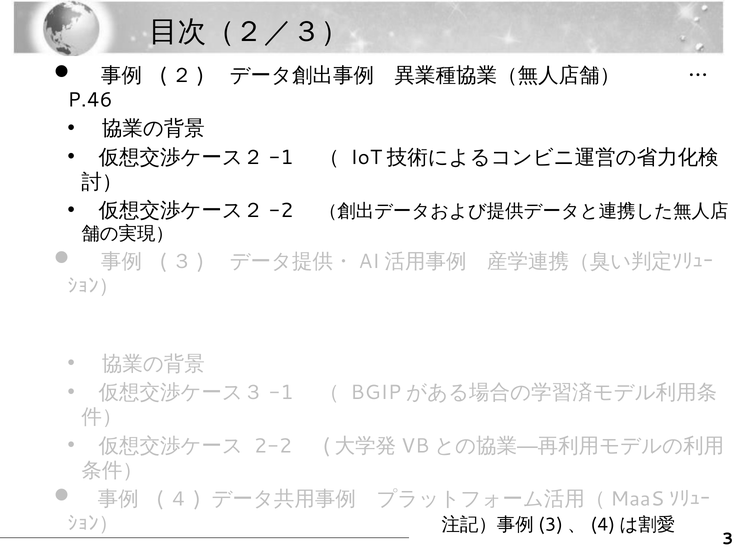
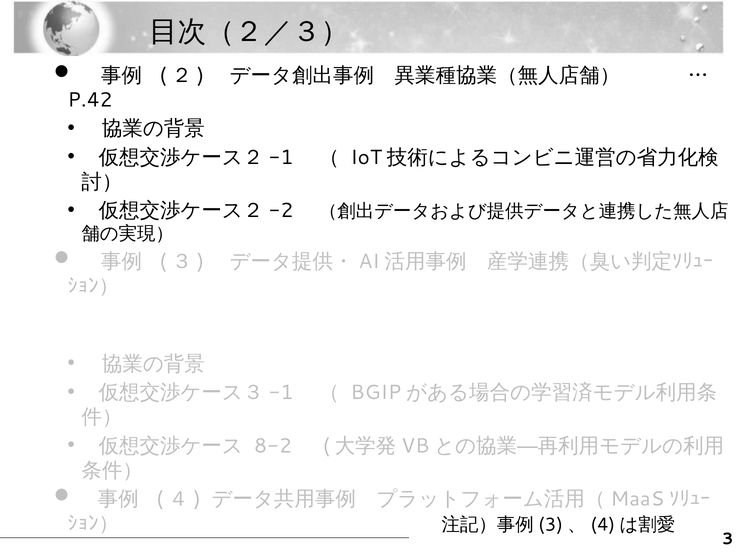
P.46: P.46 -> P.42
2-2: 2-2 -> 8-2
